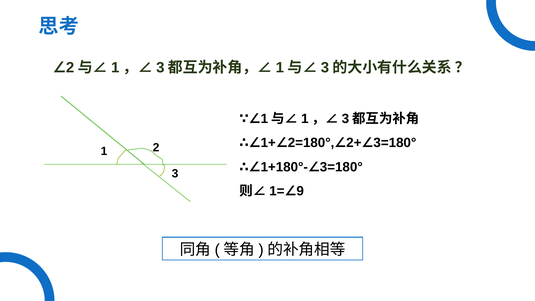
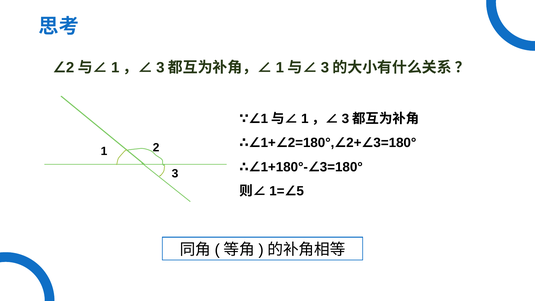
9: 9 -> 5
